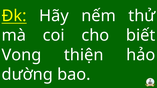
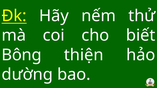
Vong: Vong -> Bông
